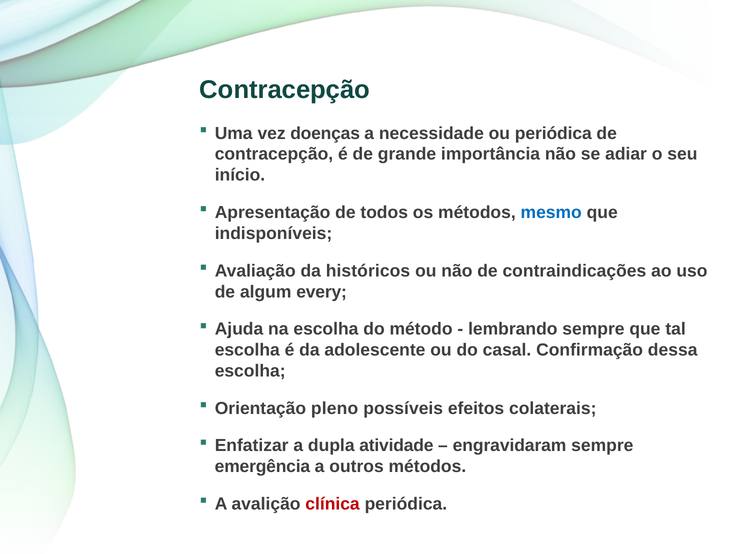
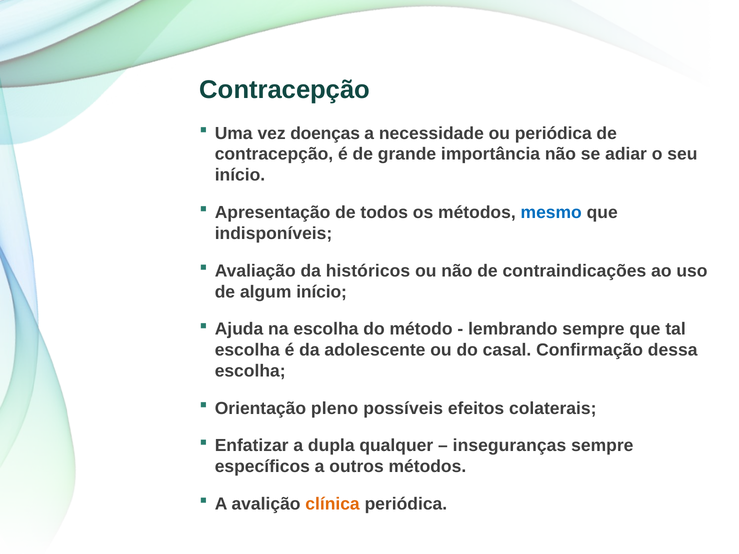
algum every: every -> início
atividade: atividade -> qualquer
engravidaram: engravidaram -> inseguranças
emergência: emergência -> específicos
clínica colour: red -> orange
